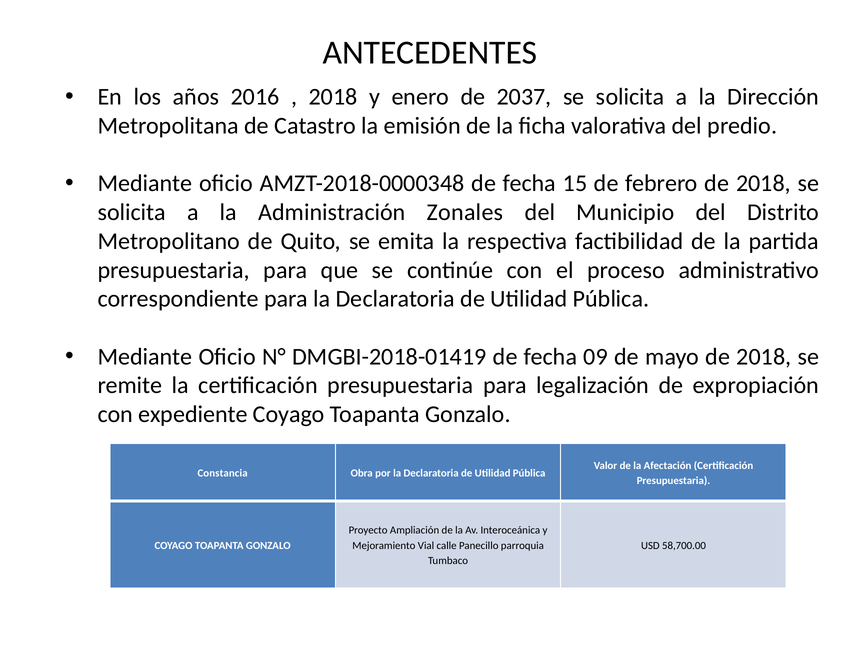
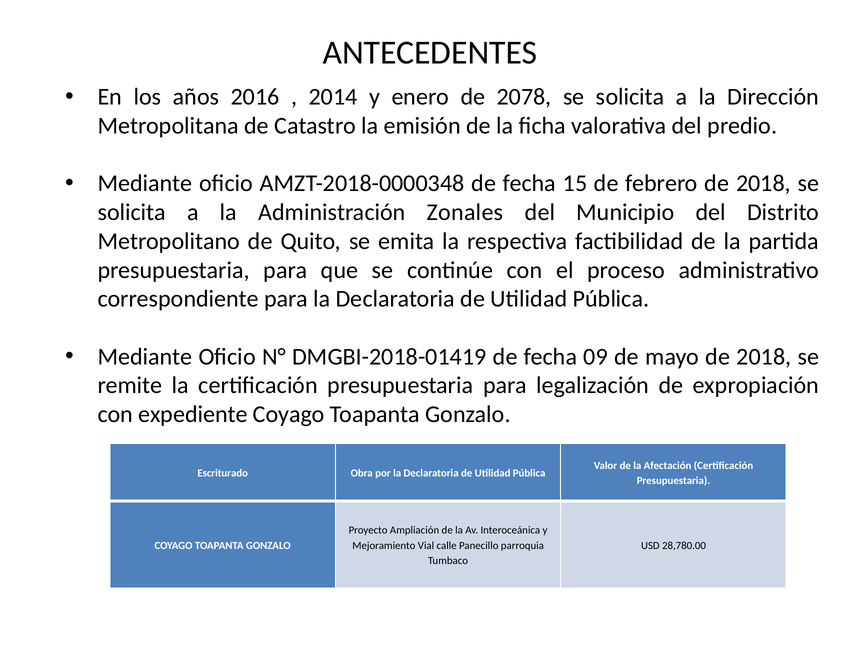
2018 at (333, 97): 2018 -> 2014
2037: 2037 -> 2078
Constancia: Constancia -> Escriturado
58,700.00: 58,700.00 -> 28,780.00
